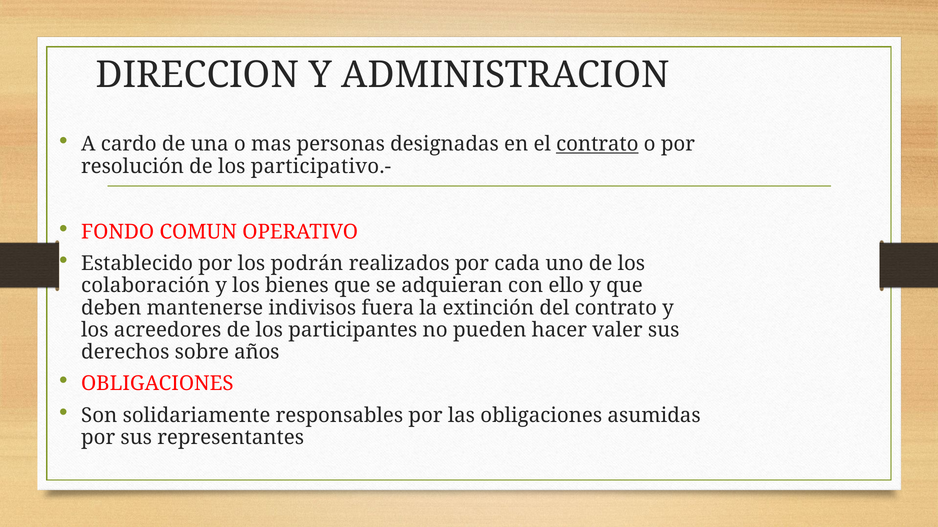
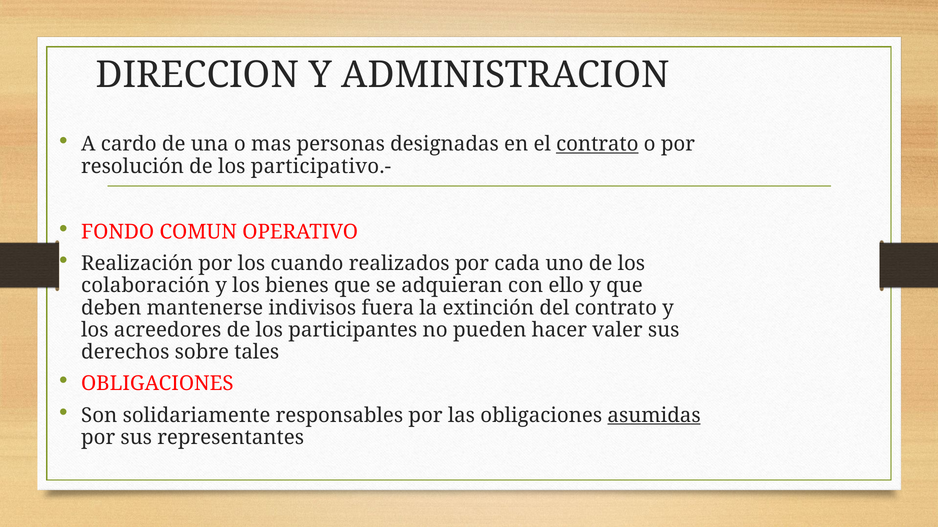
Establecido: Establecido -> Realización
podrán: podrán -> cuando
años: años -> tales
asumidas underline: none -> present
